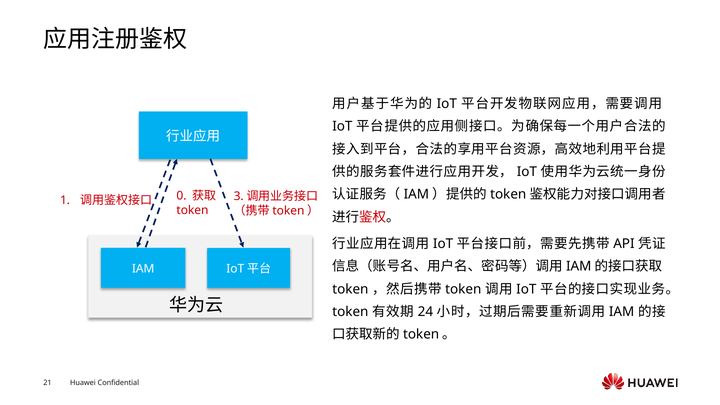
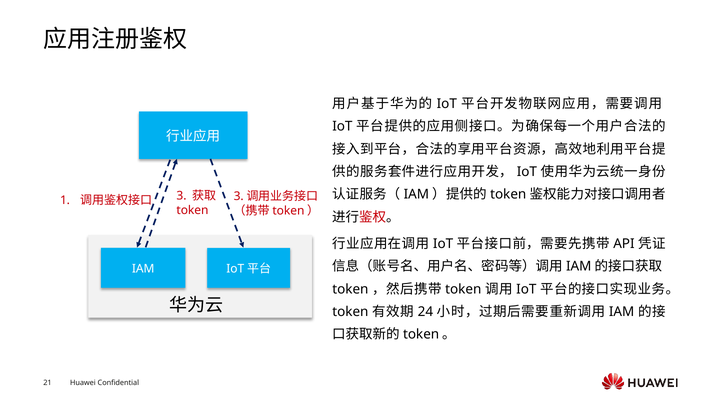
0: 0 -> 3
